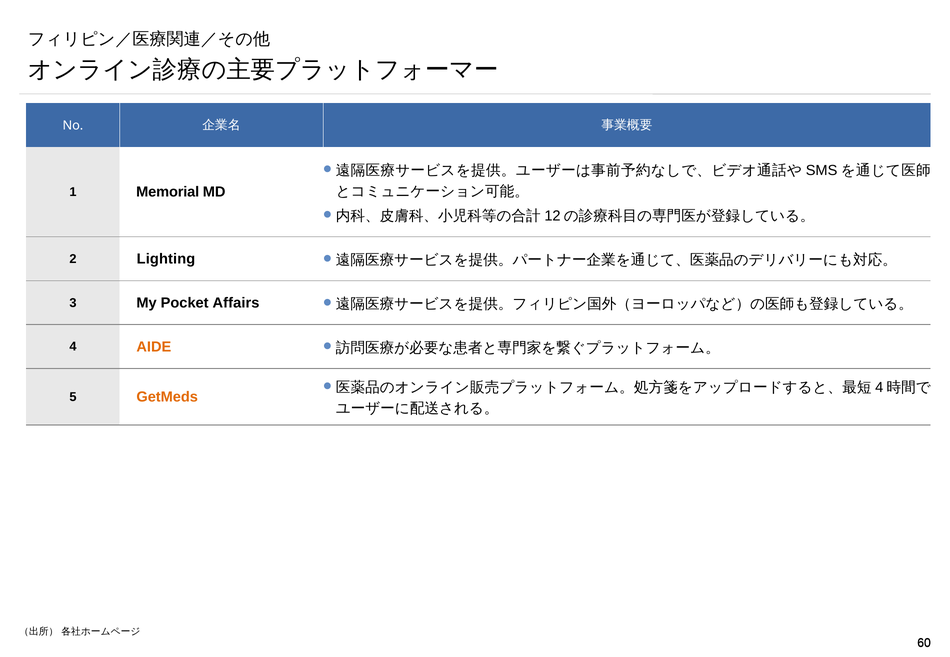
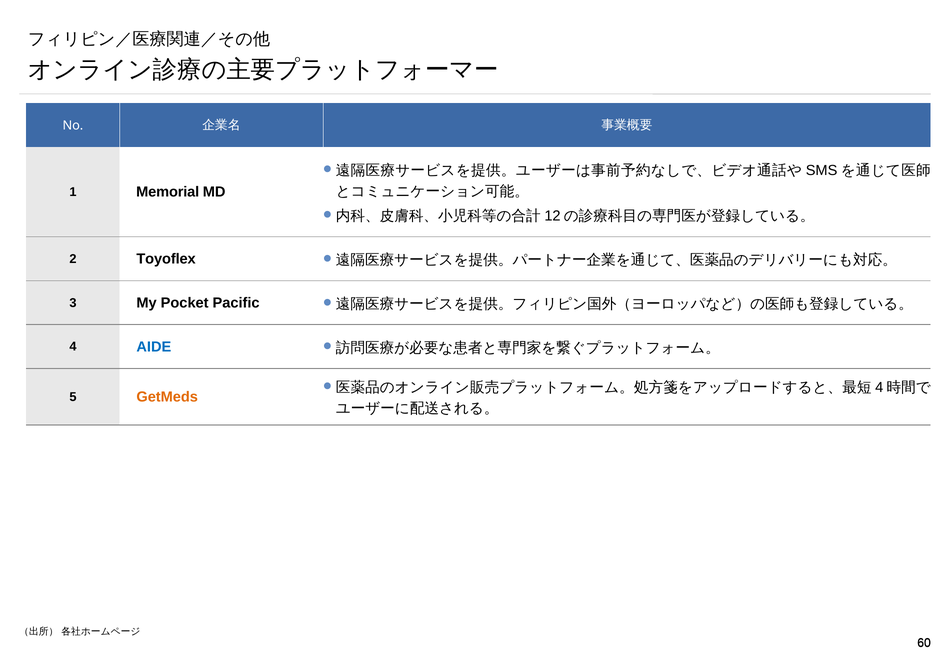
Lighting: Lighting -> Toyoflex
Affairs: Affairs -> Pacific
AIDE colour: orange -> blue
